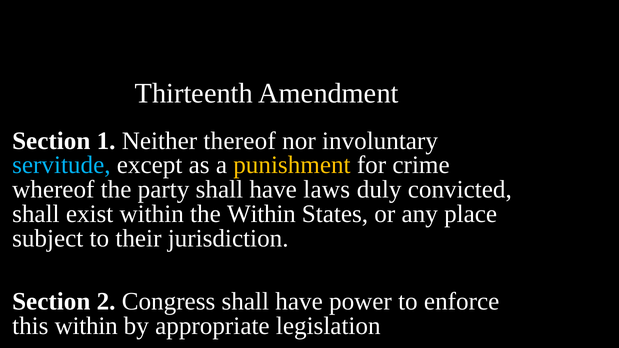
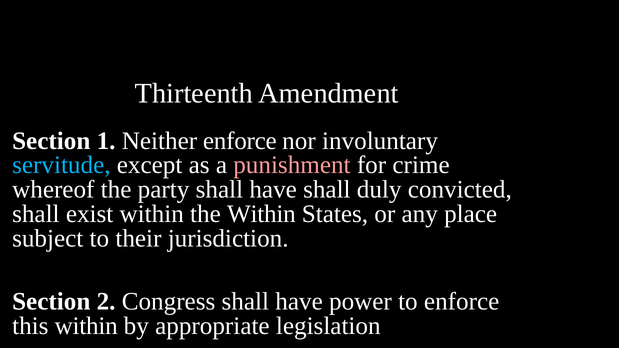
Neither thereof: thereof -> enforce
punishment colour: yellow -> pink
have laws: laws -> shall
